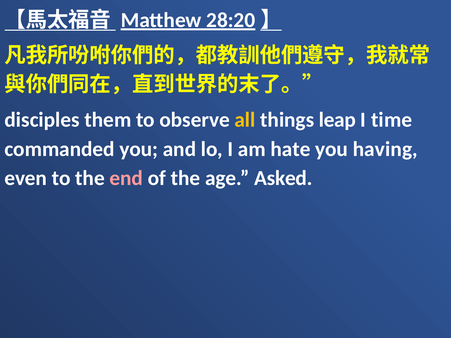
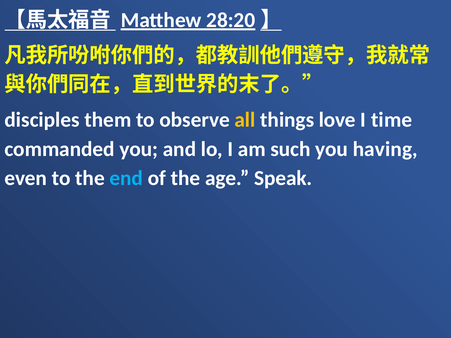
leap: leap -> love
hate: hate -> such
end colour: pink -> light blue
Asked: Asked -> Speak
